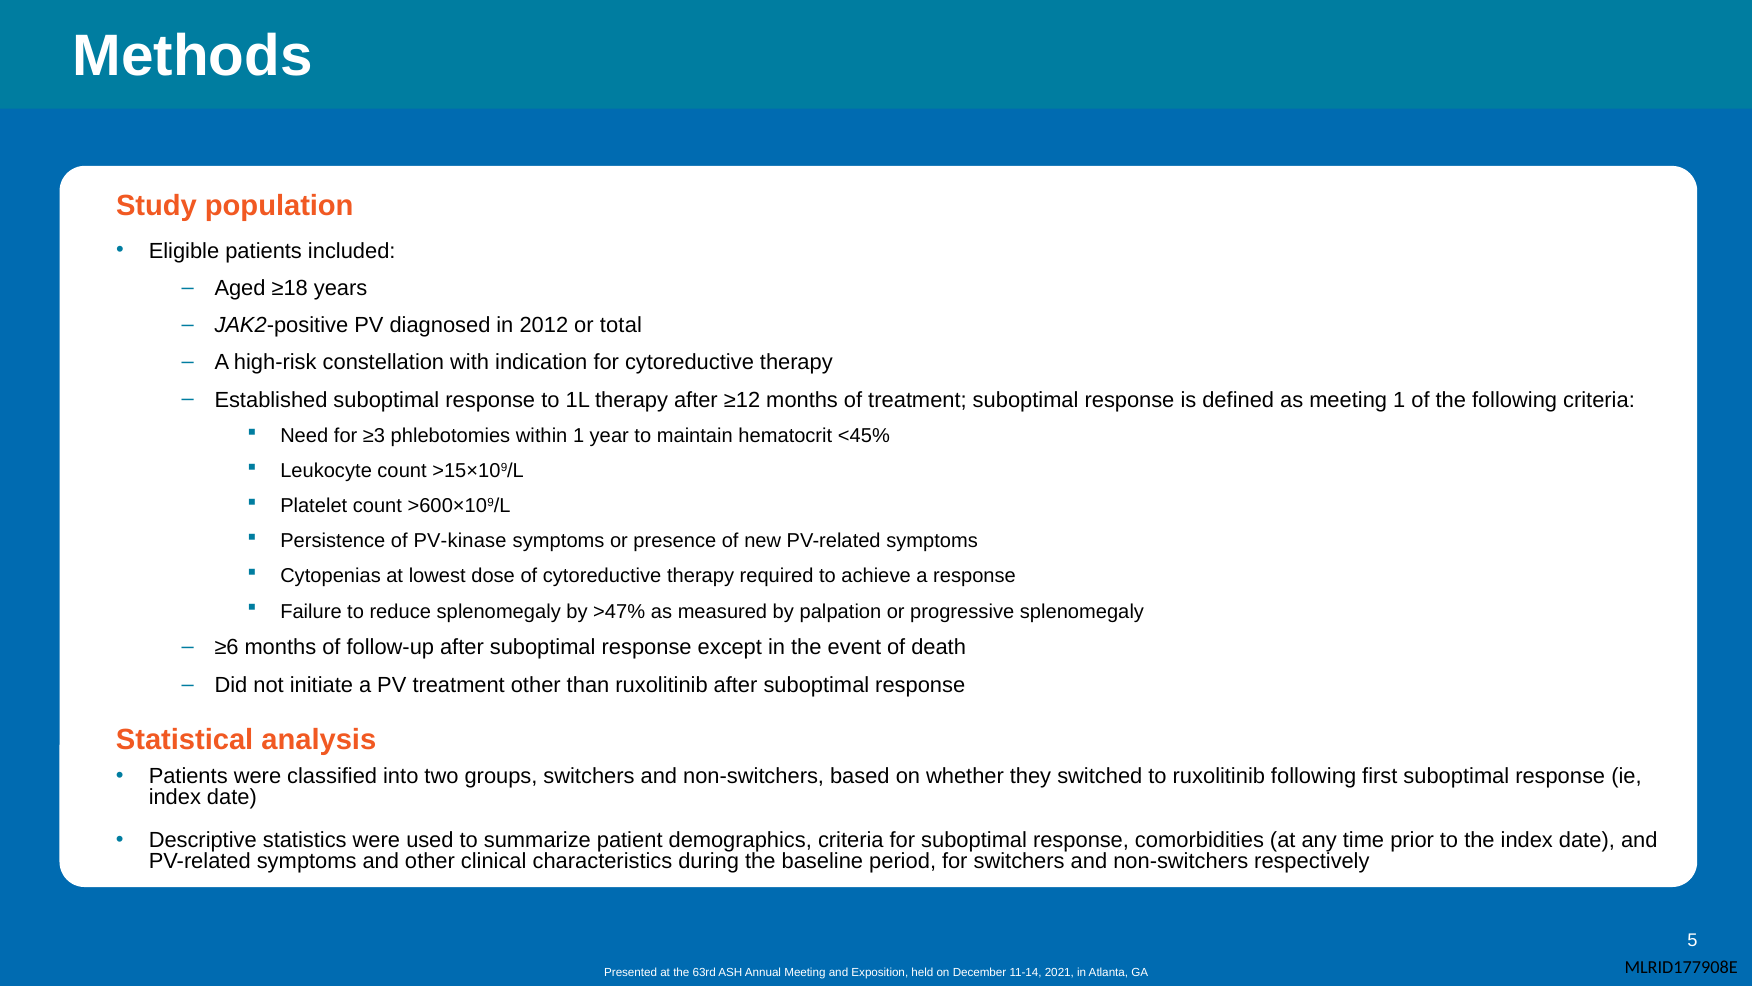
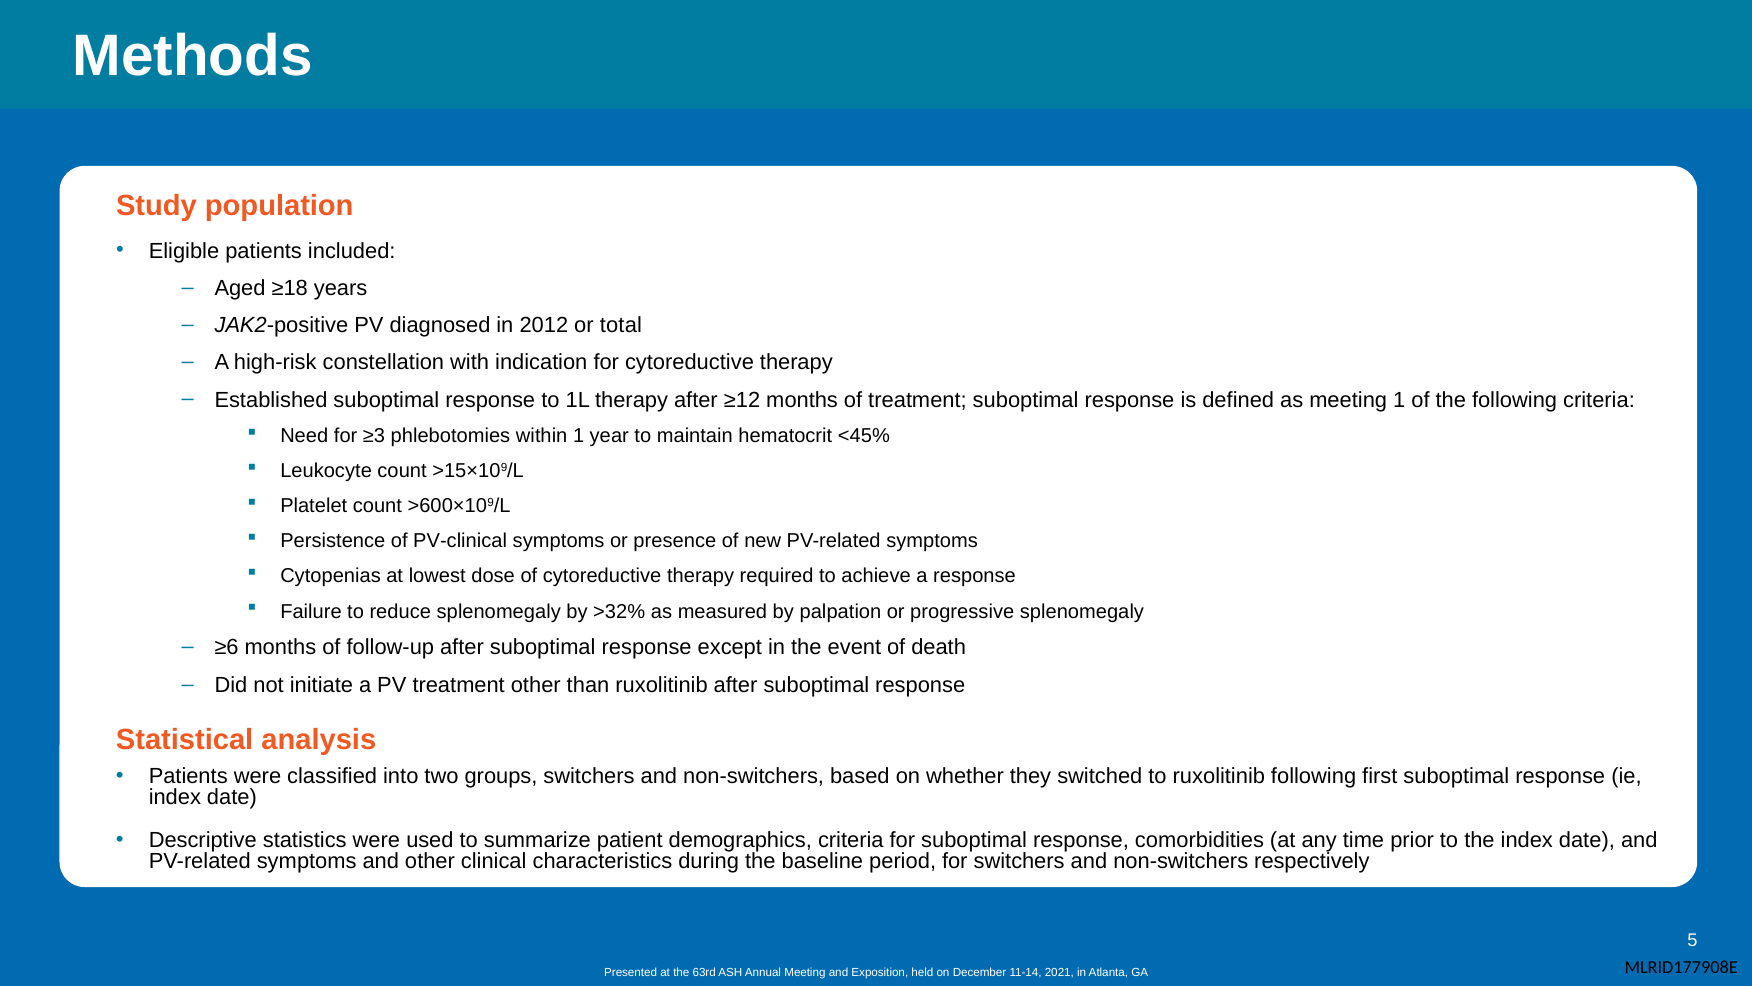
PV-kinase: PV-kinase -> PV-clinical
>47%: >47% -> >32%
